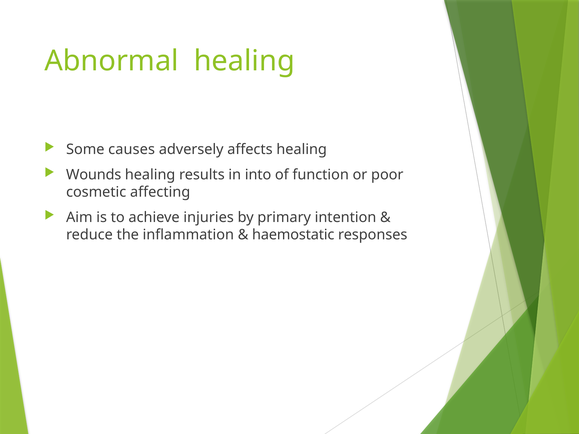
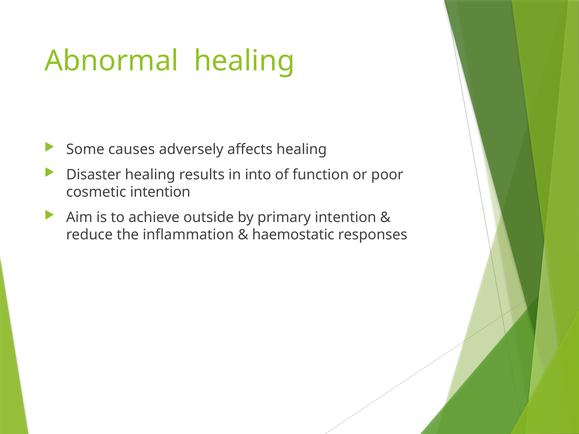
Wounds: Wounds -> Disaster
cosmetic affecting: affecting -> intention
injuries: injuries -> outside
